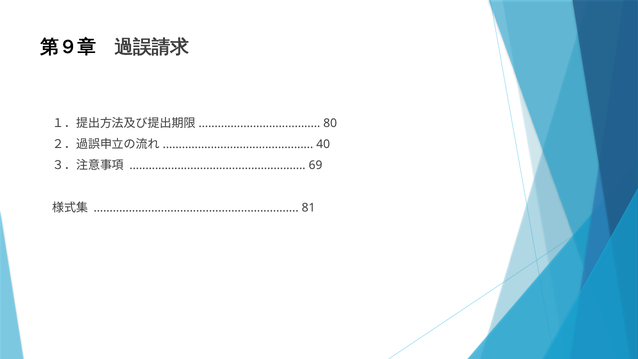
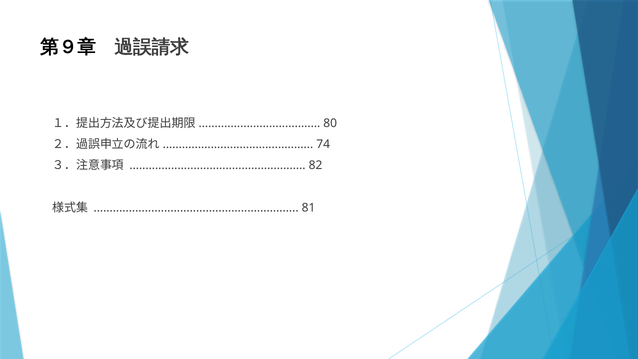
40: 40 -> 74
69: 69 -> 82
